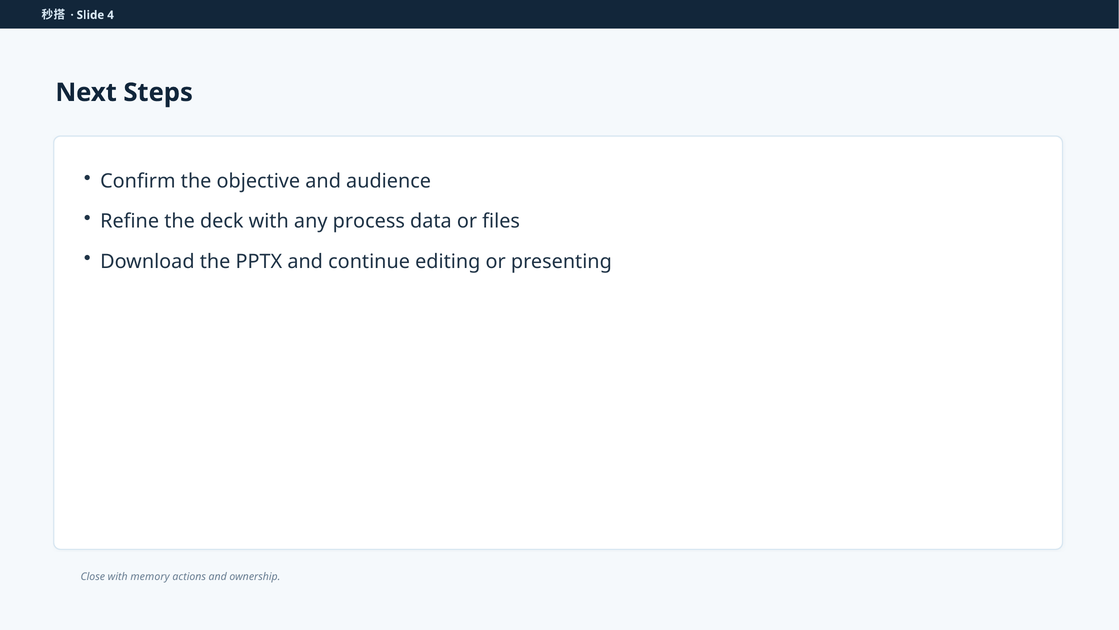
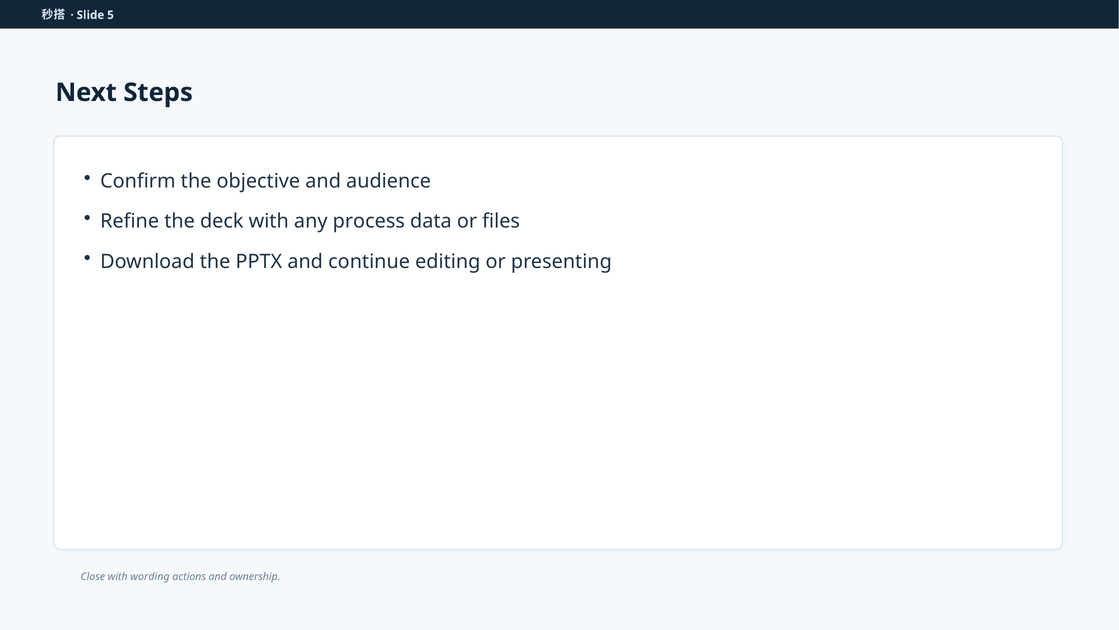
4: 4 -> 5
memory: memory -> wording
